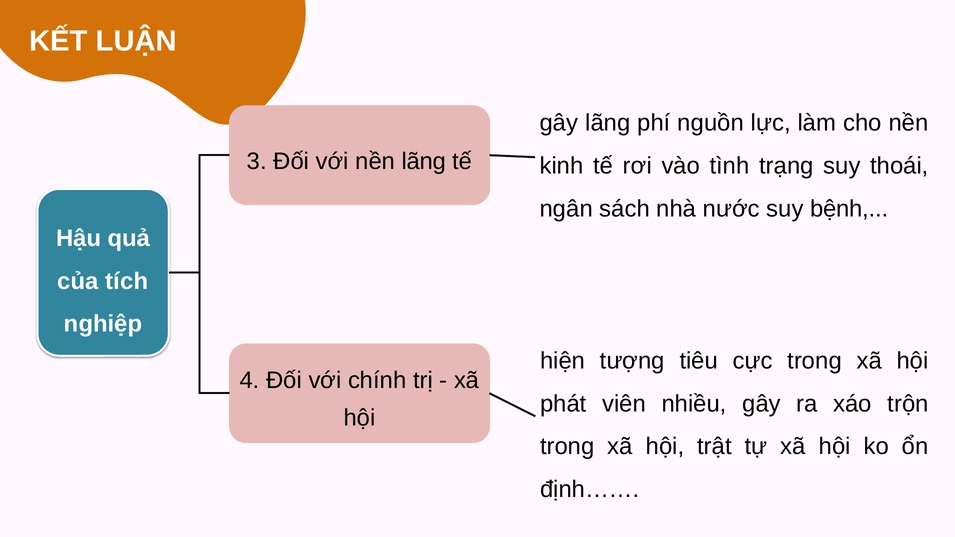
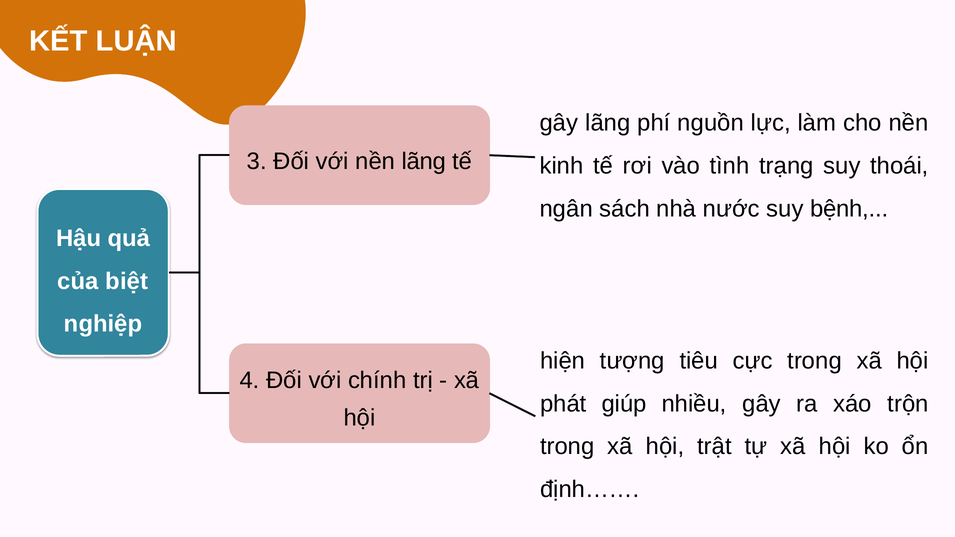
tích: tích -> biệt
viên: viên -> giúp
